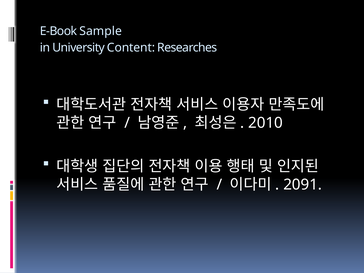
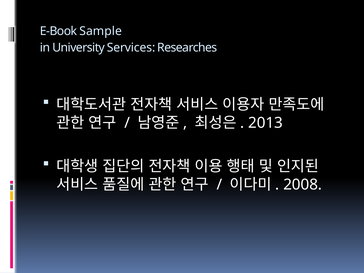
Content: Content -> Services
2010: 2010 -> 2013
2091: 2091 -> 2008
